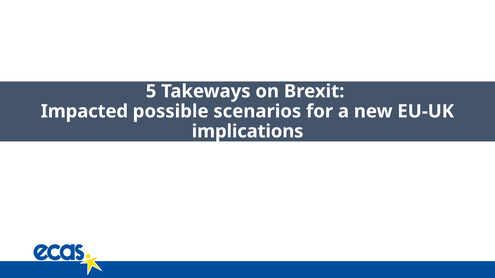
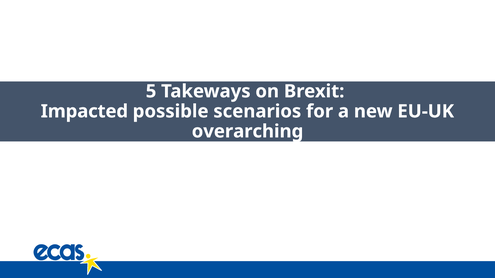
implications: implications -> overarching
